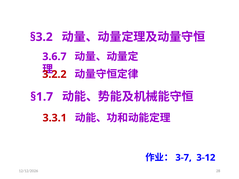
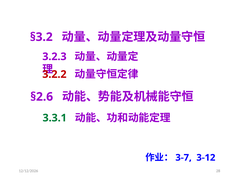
3.6.7: 3.6.7 -> 3.2.3
§1.7: §1.7 -> §2.6
3.3.1 colour: red -> green
